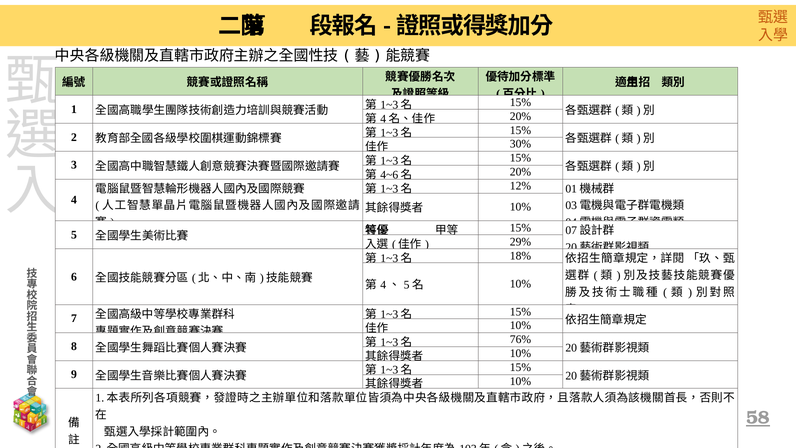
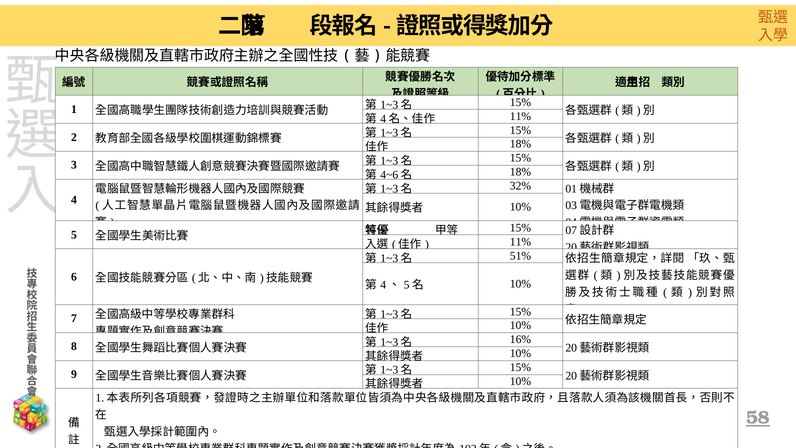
20% at (520, 116): 20% -> 11%
30% at (520, 144): 30% -> 18%
20% at (520, 172): 20% -> 18%
12%: 12% -> 32%
29% at (520, 242): 29% -> 11%
18%: 18% -> 51%
76%: 76% -> 16%
